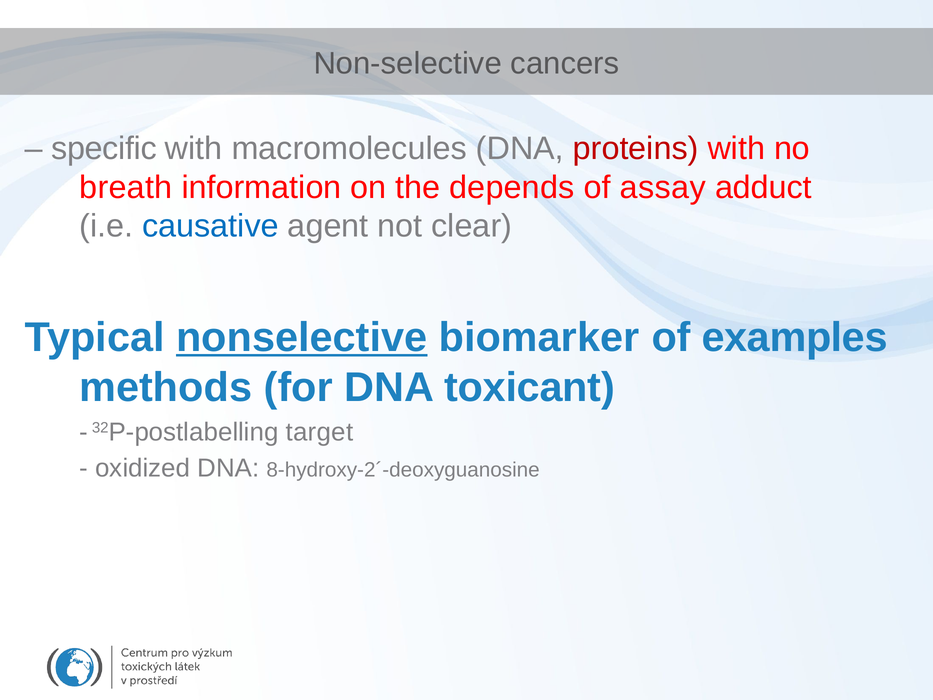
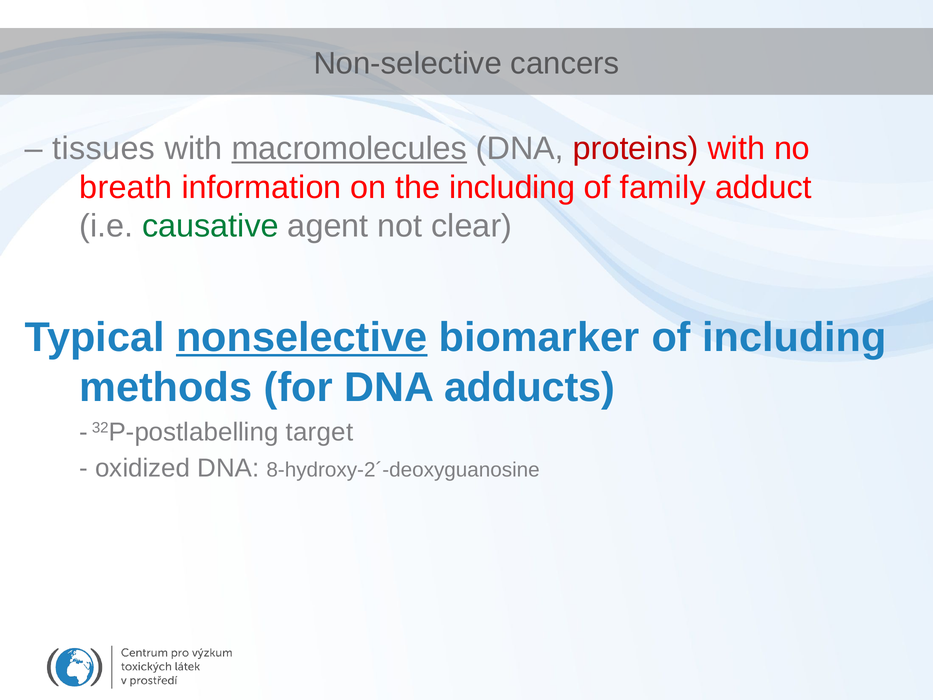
specific: specific -> tissues
macromolecules underline: none -> present
the depends: depends -> including
assay: assay -> family
causative colour: blue -> green
of examples: examples -> including
toxicant: toxicant -> adducts
